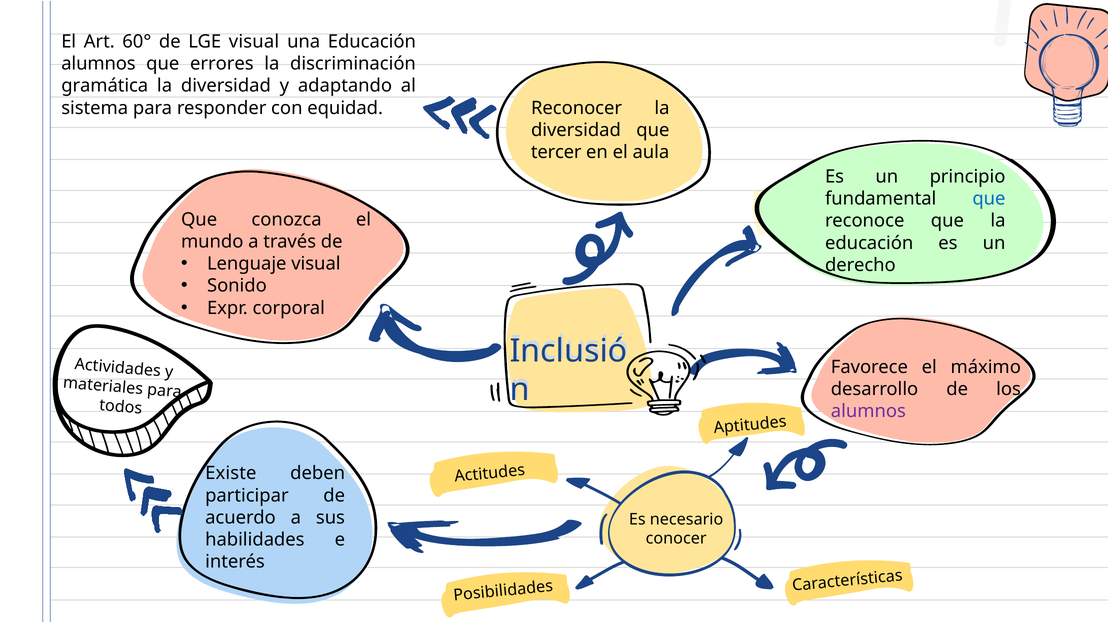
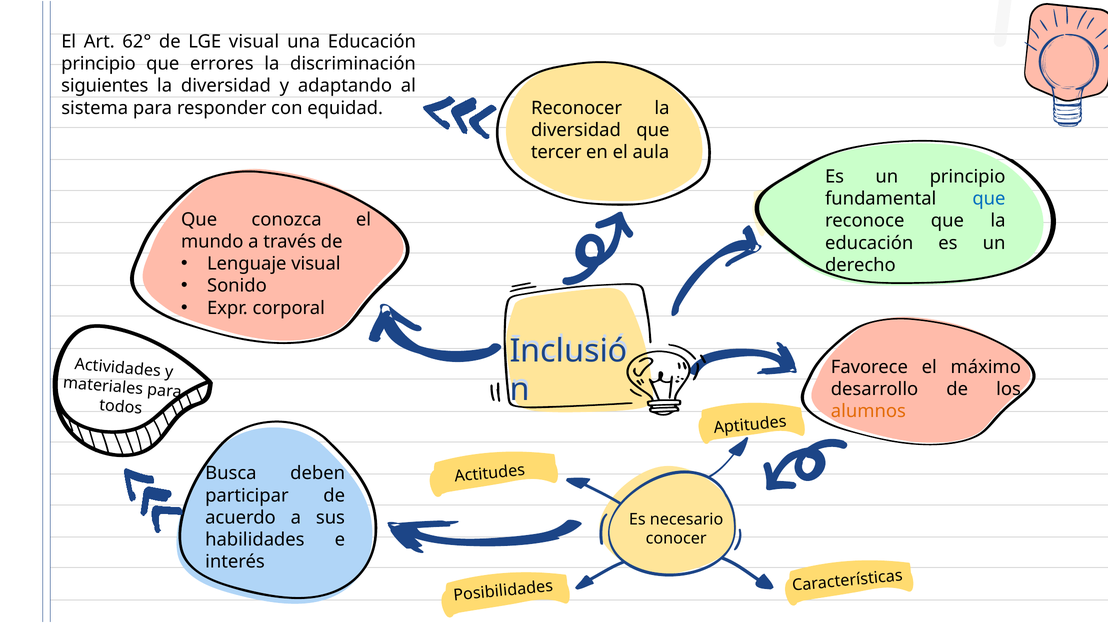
60°: 60° -> 62°
alumnos at (98, 64): alumnos -> principio
gramática: gramática -> siguientes
alumnos at (868, 412) colour: purple -> orange
Existe: Existe -> Busca
